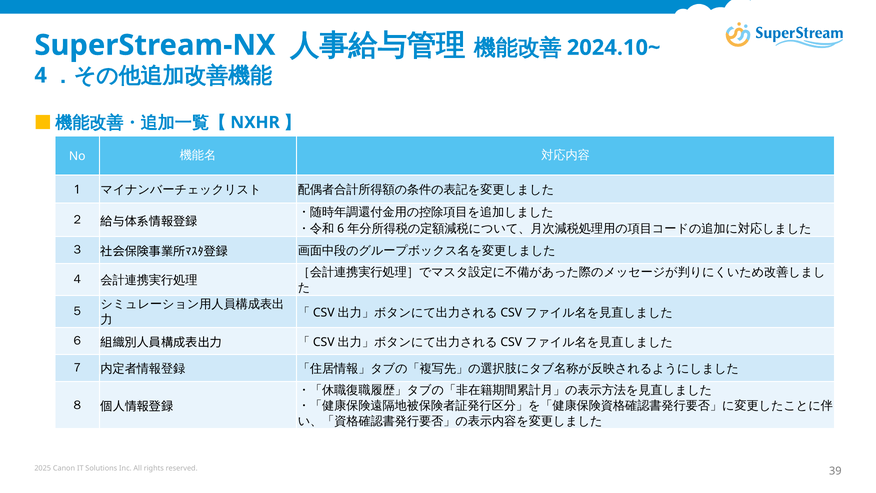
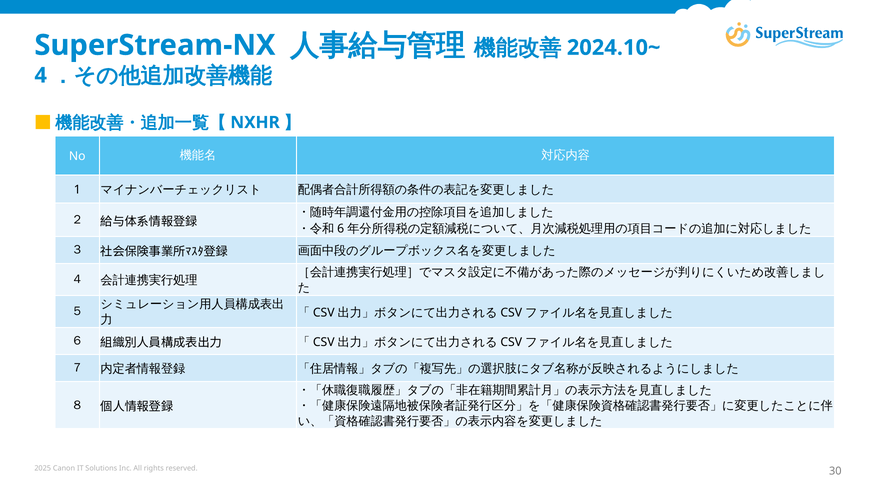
39: 39 -> 30
